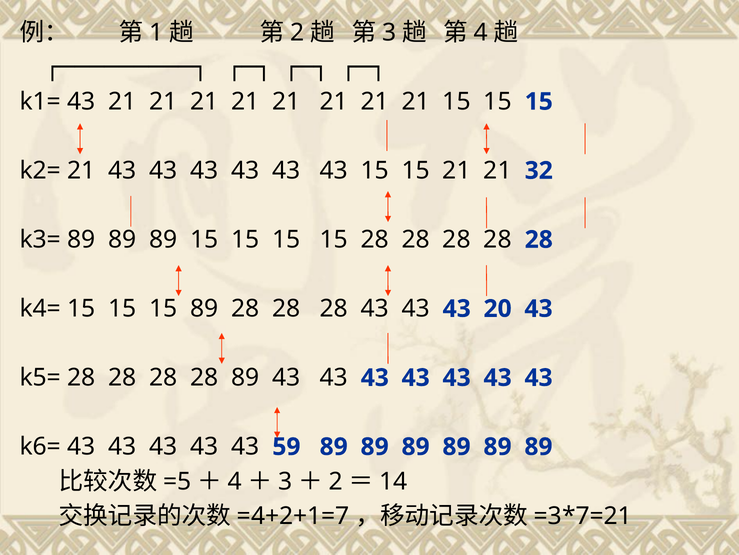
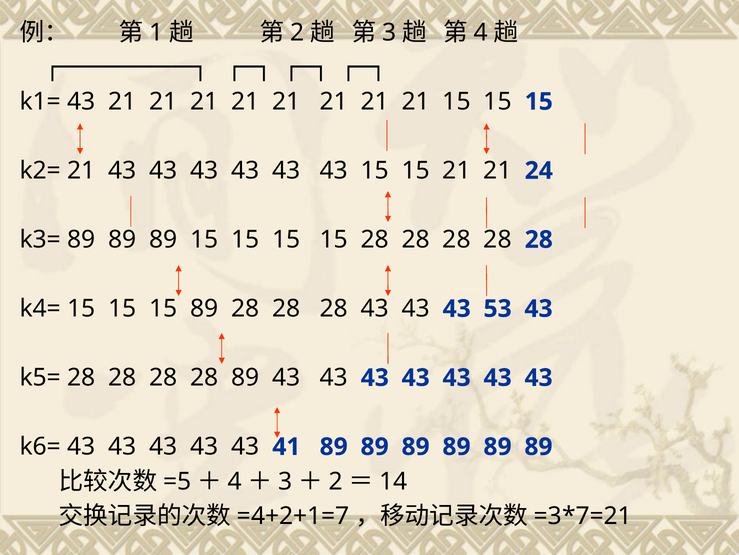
32: 32 -> 24
20: 20 -> 53
59: 59 -> 41
